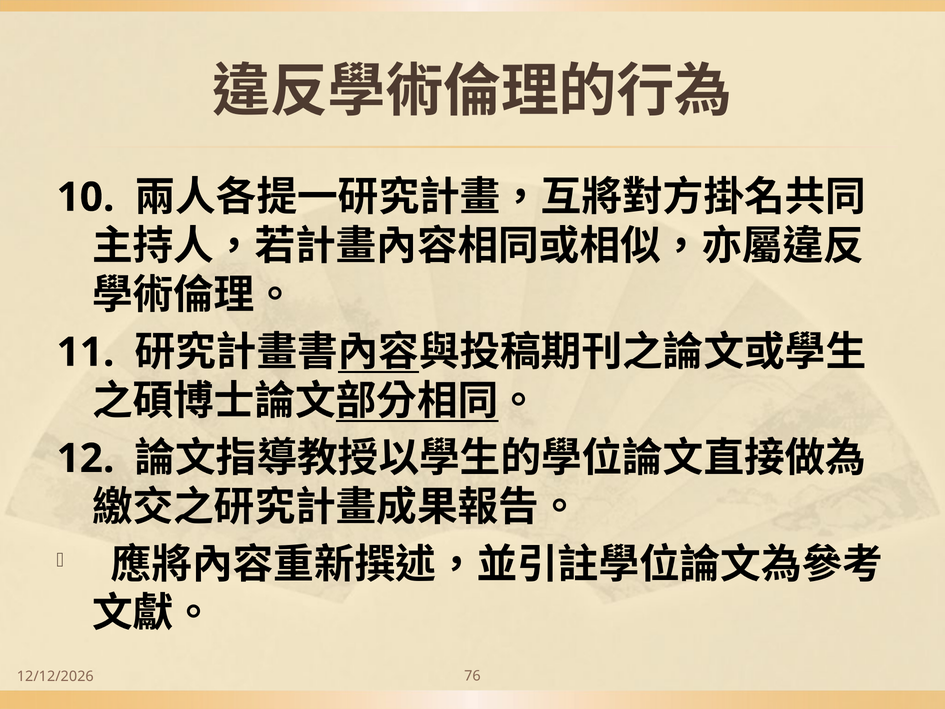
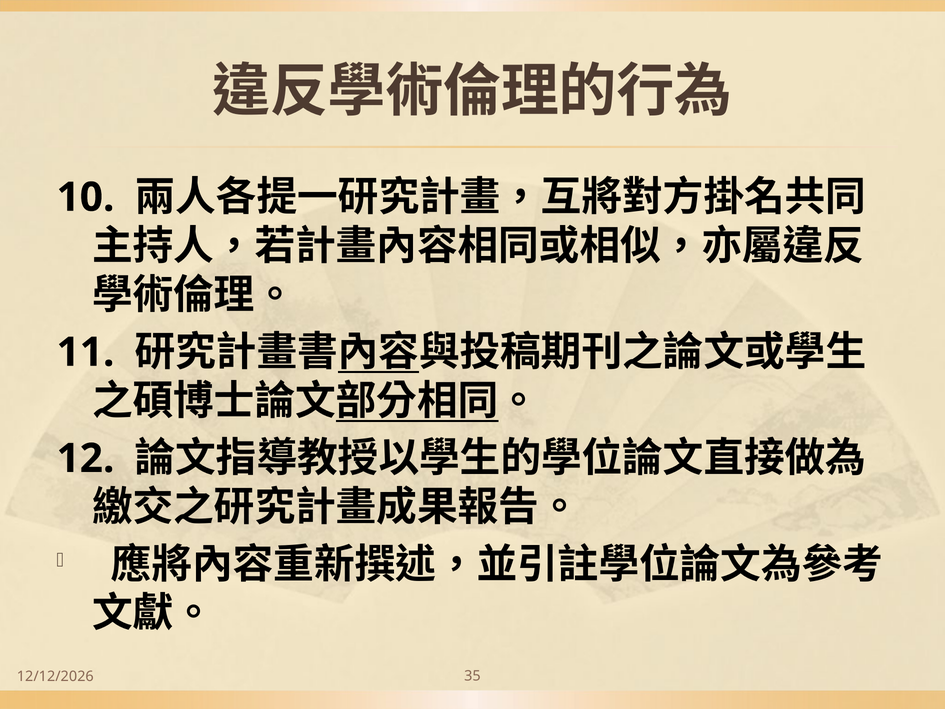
76: 76 -> 35
